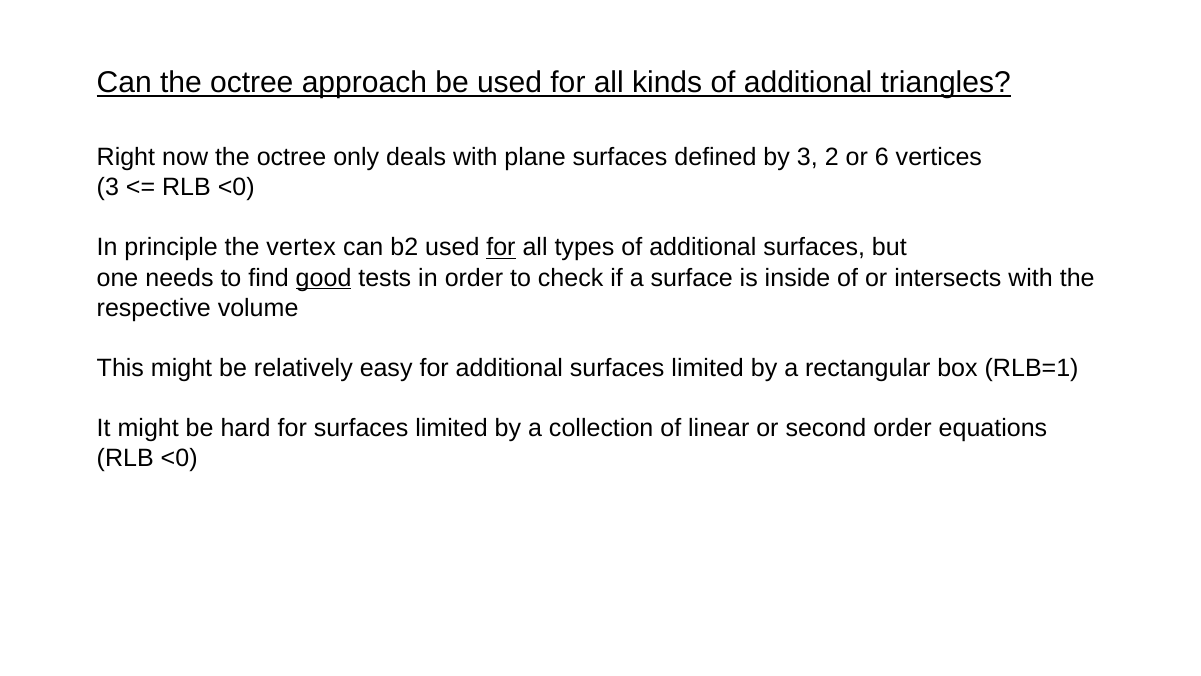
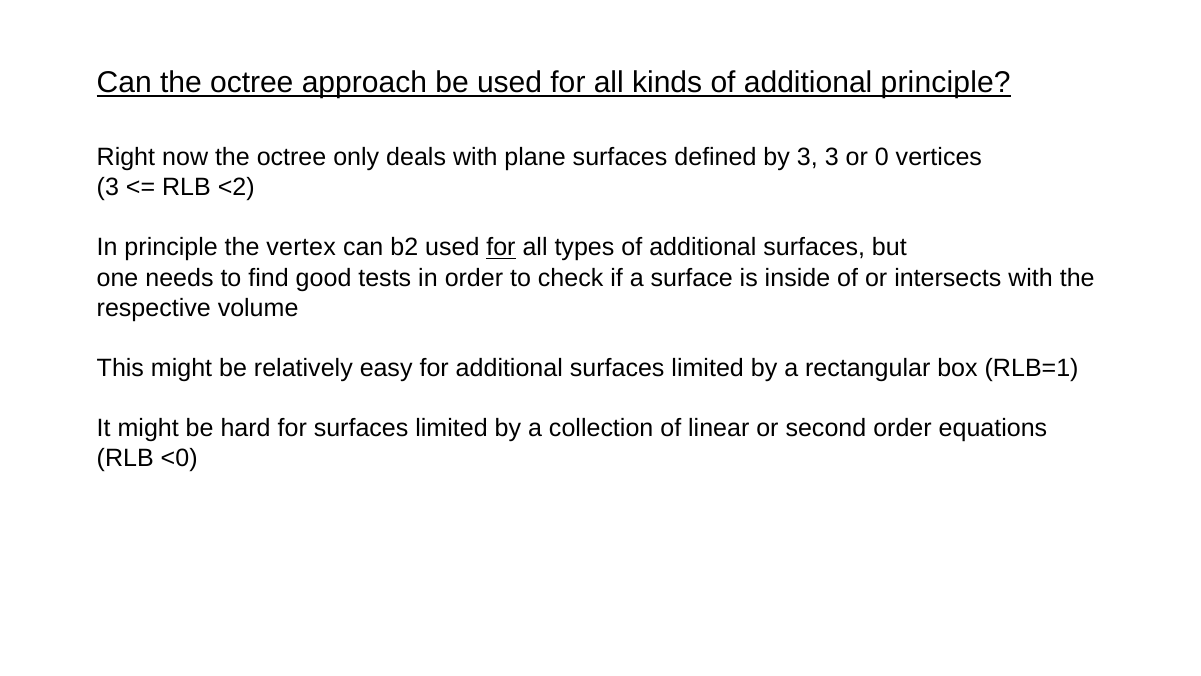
additional triangles: triangles -> principle
3 2: 2 -> 3
6: 6 -> 0
<0 at (236, 187): <0 -> <2
good underline: present -> none
